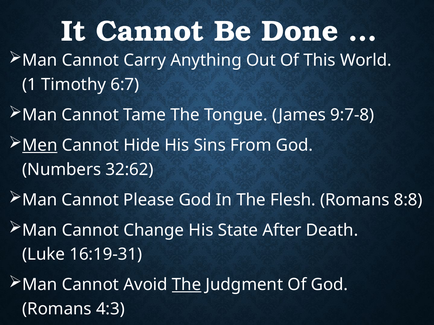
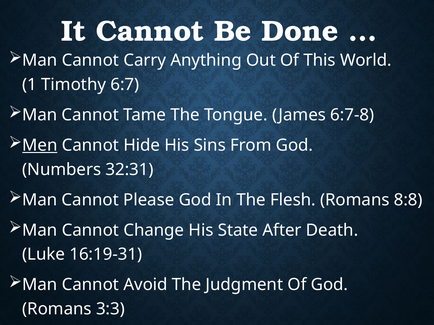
9:7-8: 9:7-8 -> 6:7-8
32:62: 32:62 -> 32:31
The at (187, 285) underline: present -> none
4:3: 4:3 -> 3:3
